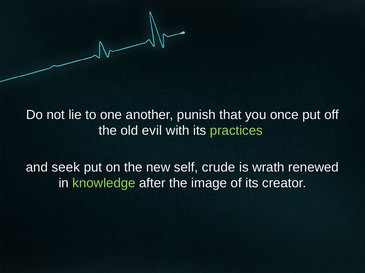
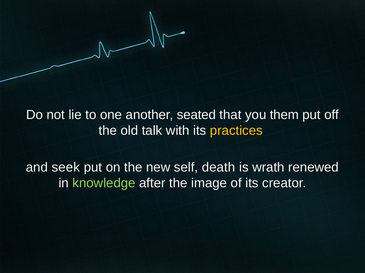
punish: punish -> seated
once: once -> them
evil: evil -> talk
practices colour: light green -> yellow
crude: crude -> death
